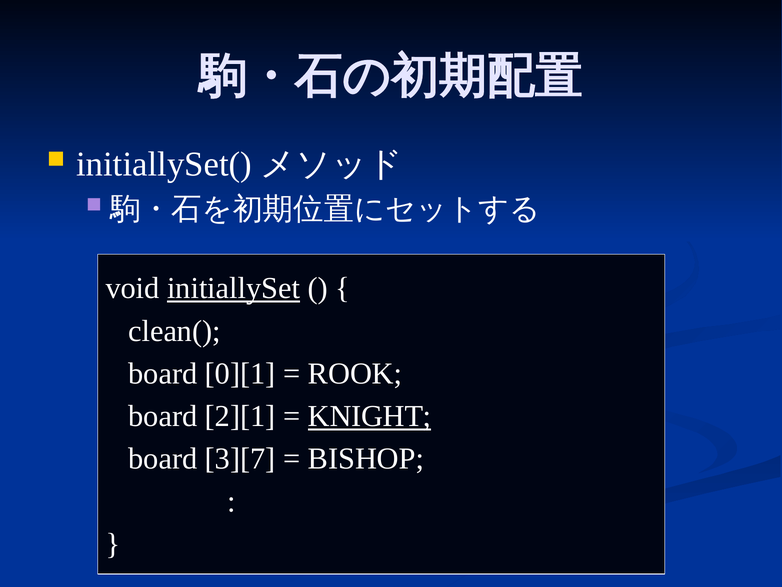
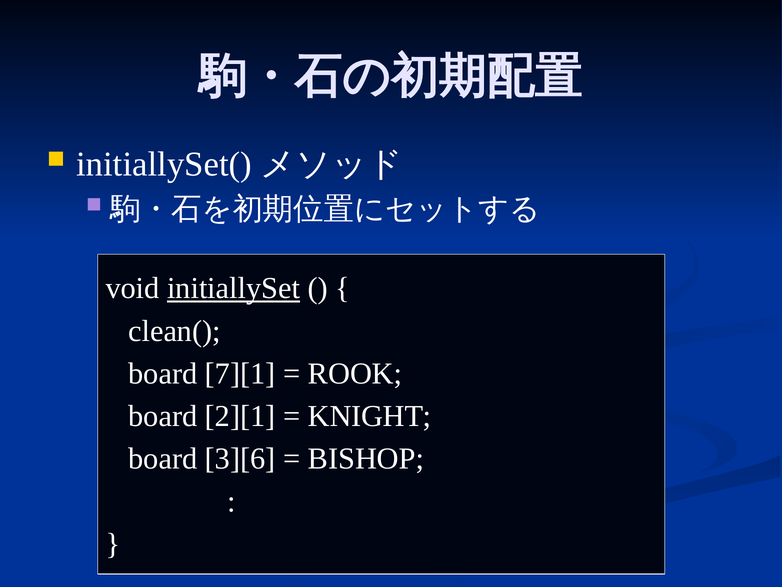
0][1: 0][1 -> 7][1
KNIGHT underline: present -> none
3][7: 3][7 -> 3][6
